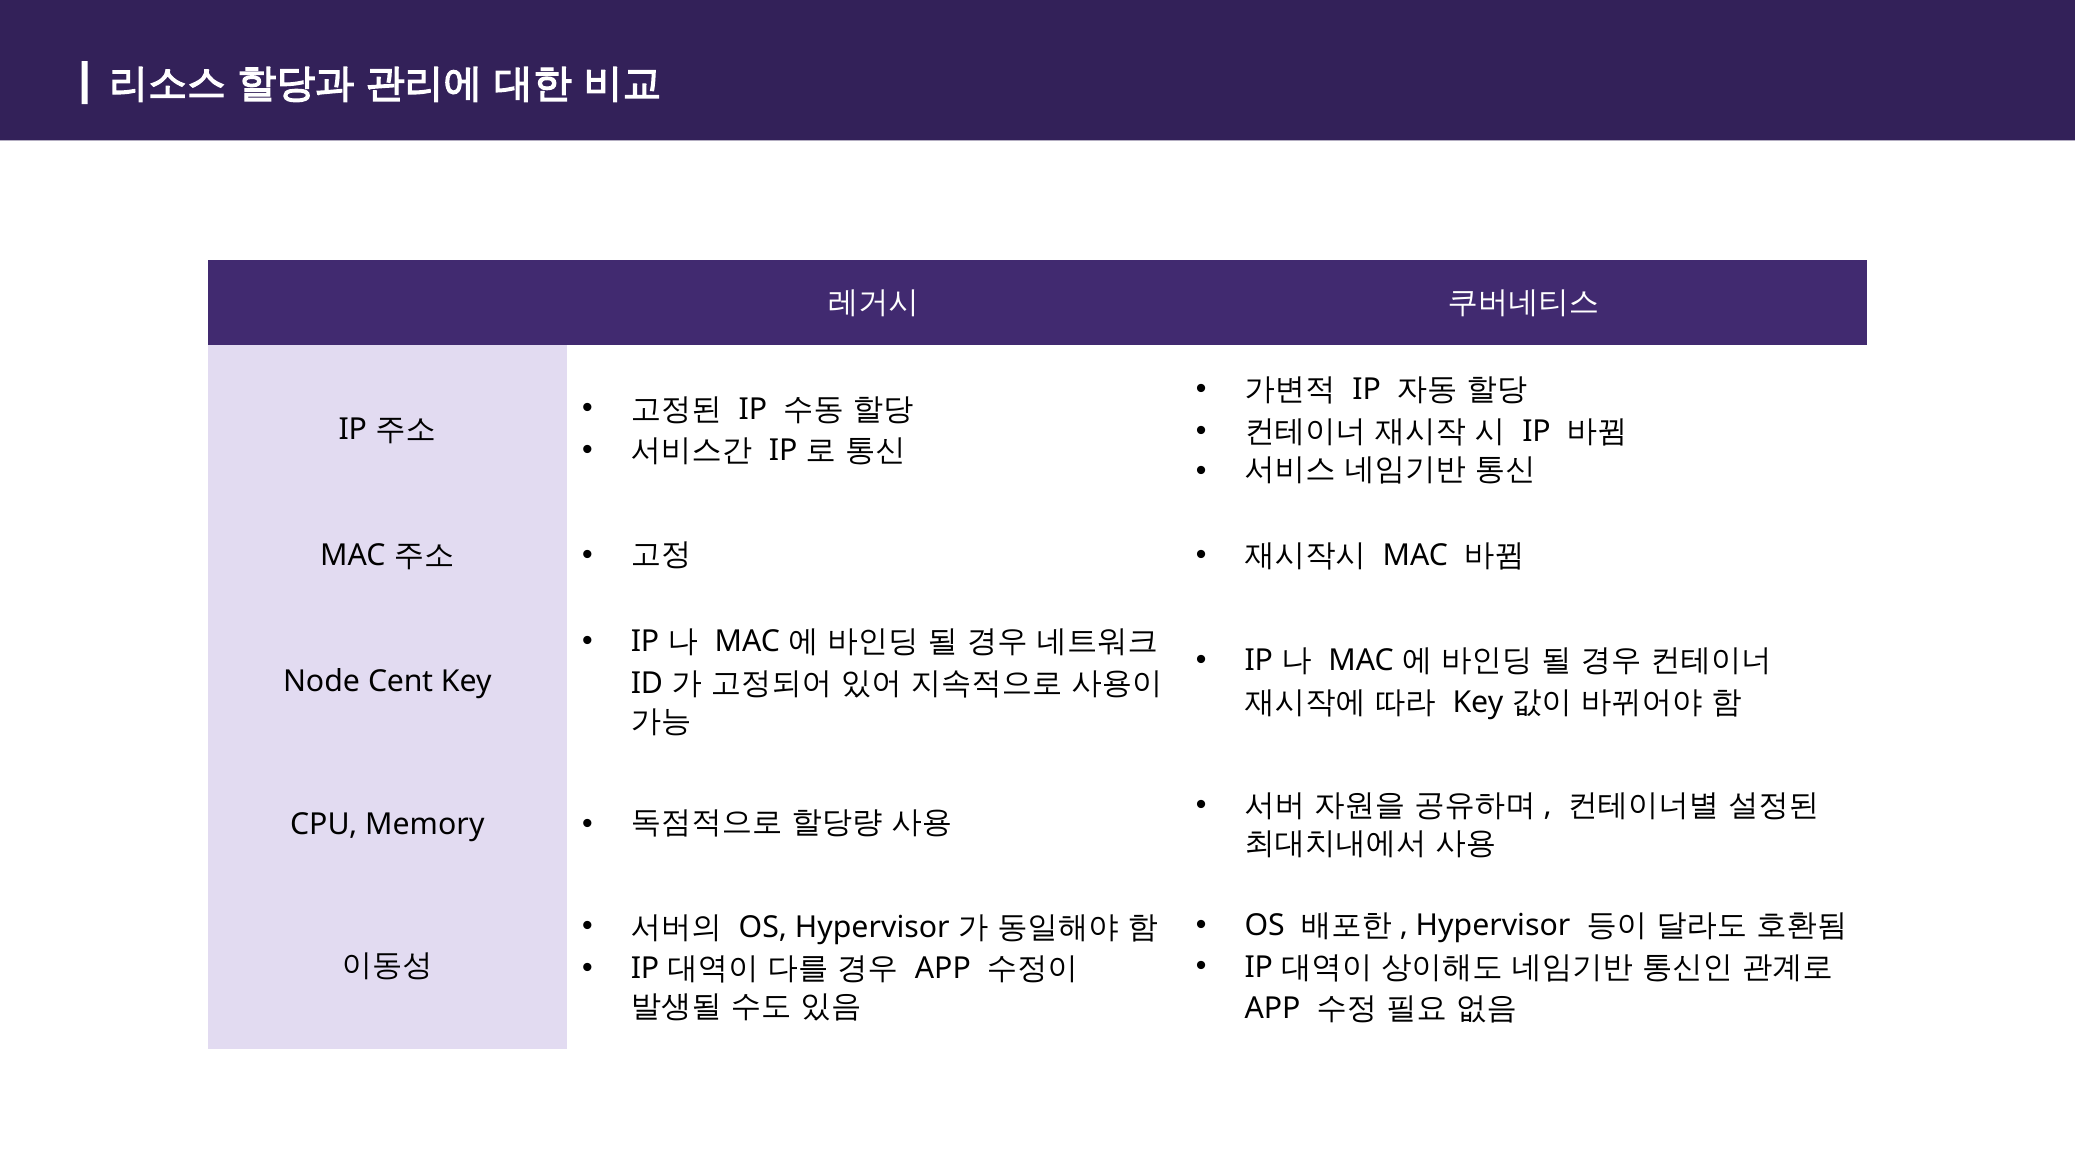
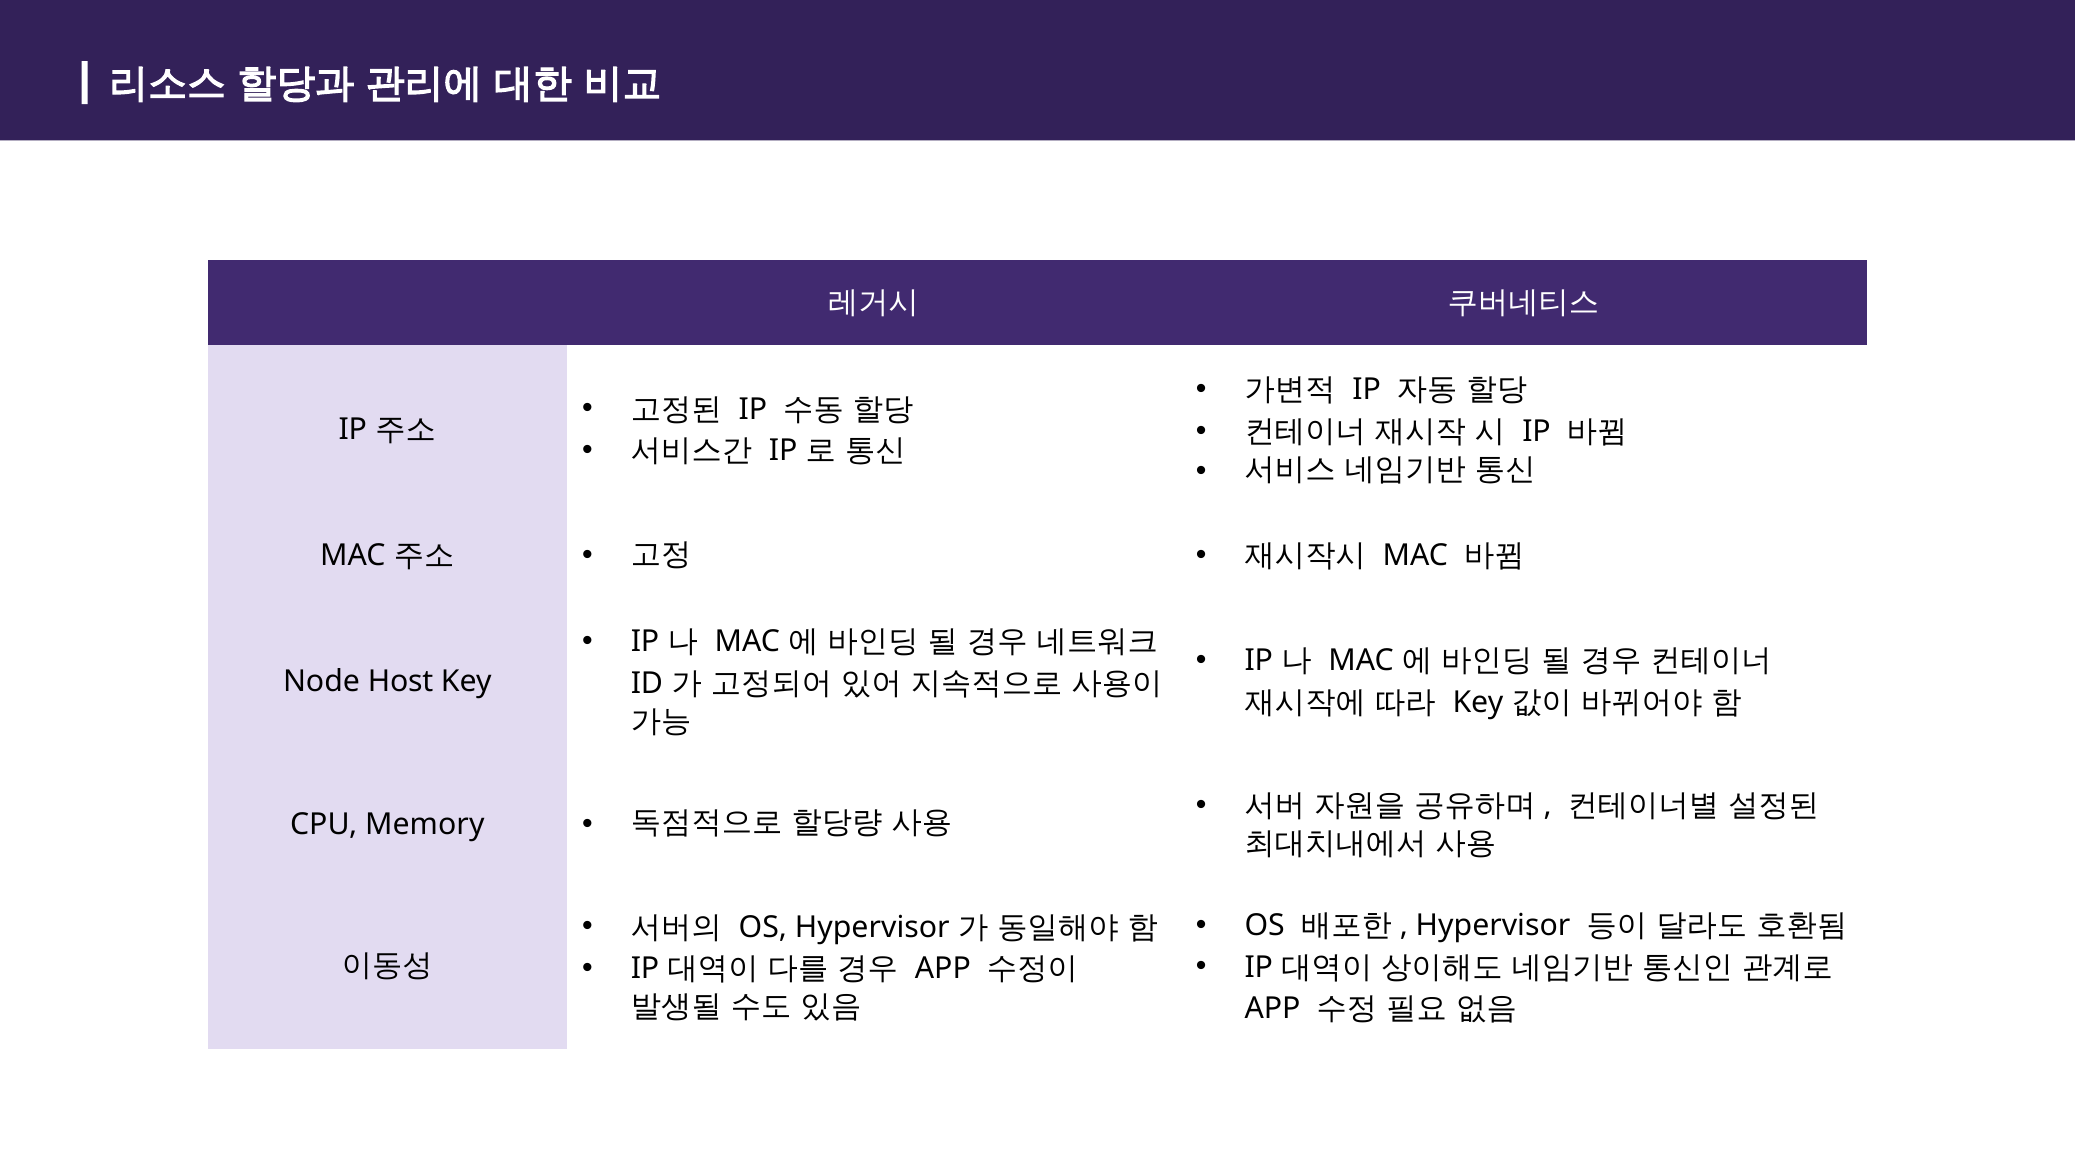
Cent: Cent -> Host
